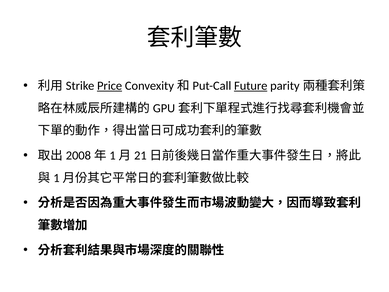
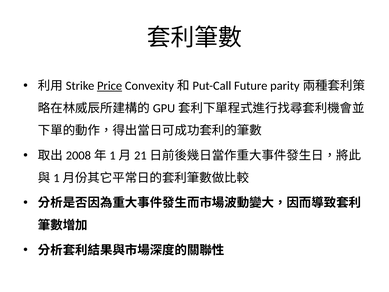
Future underline: present -> none
